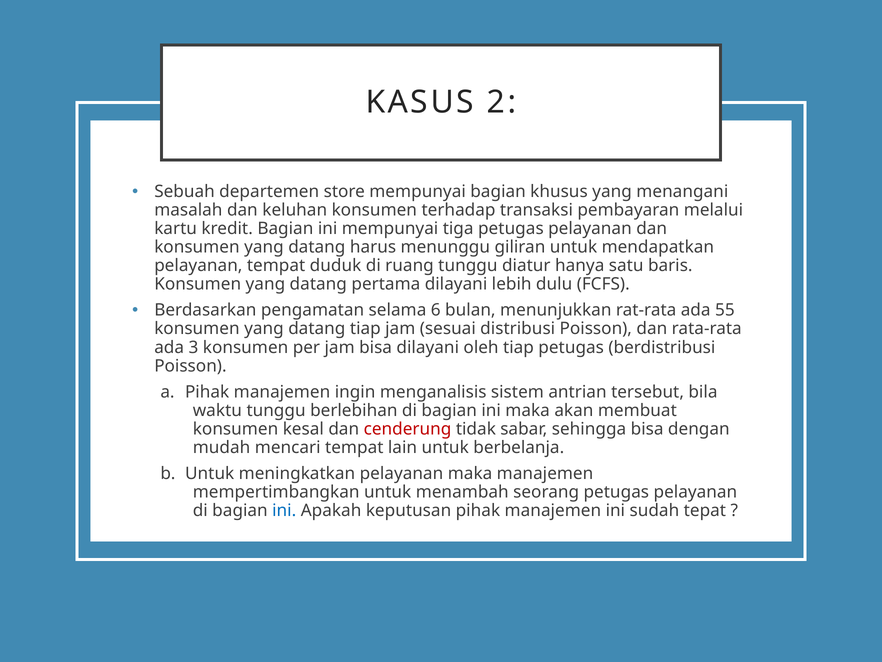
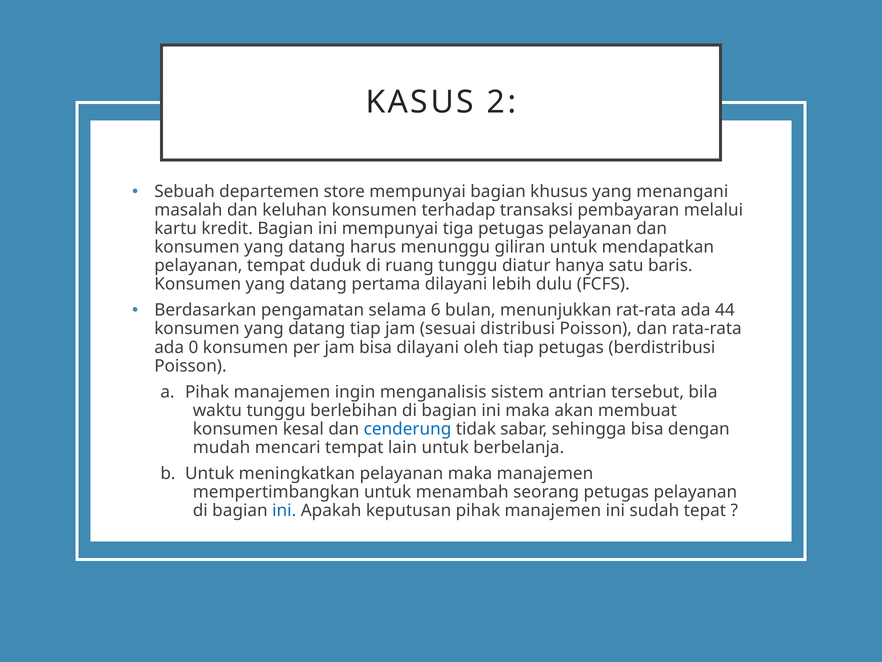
55: 55 -> 44
3: 3 -> 0
cenderung colour: red -> blue
